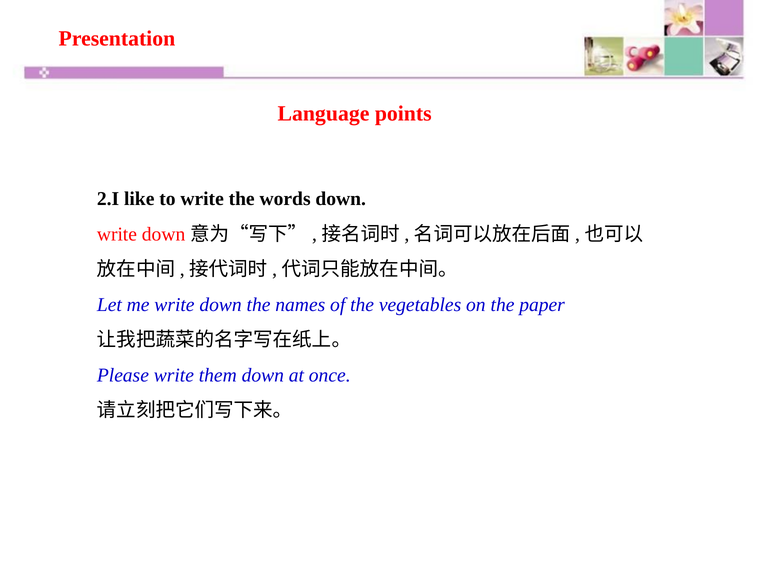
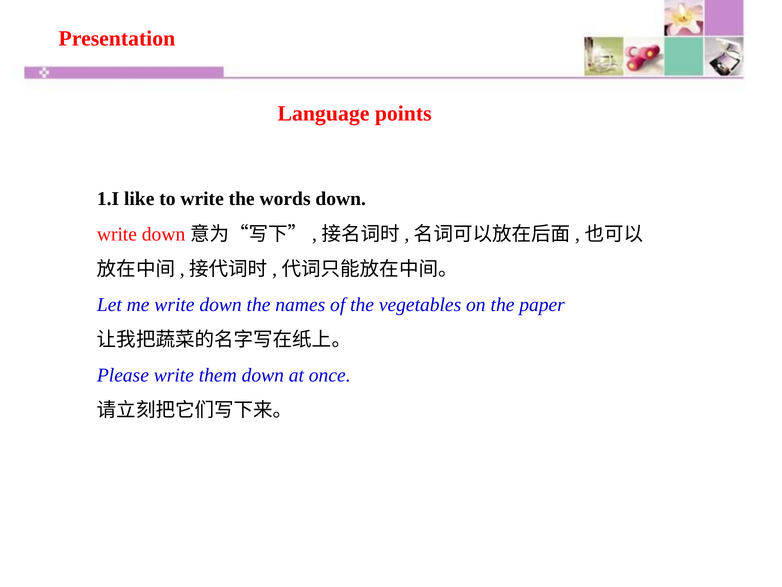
2.I: 2.I -> 1.I
